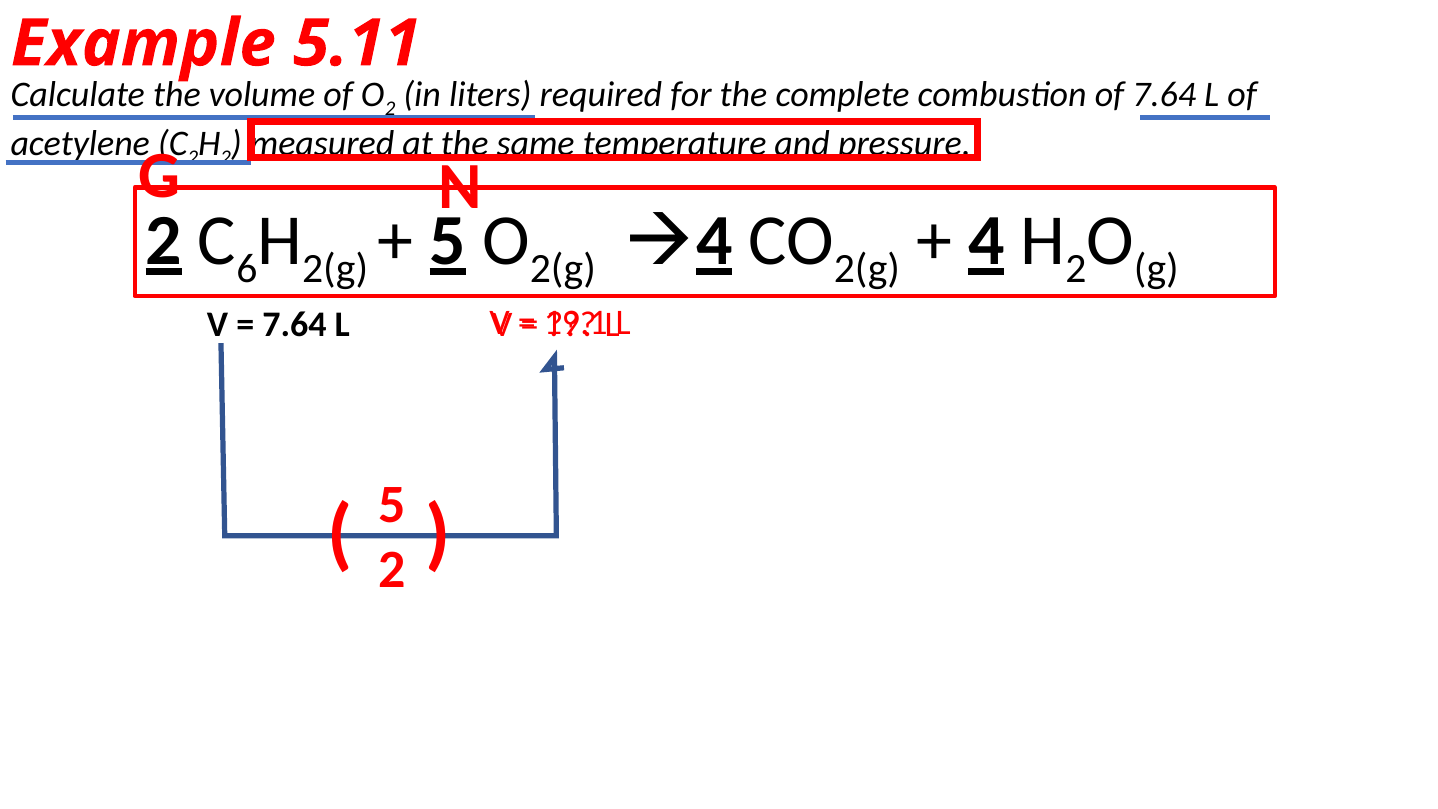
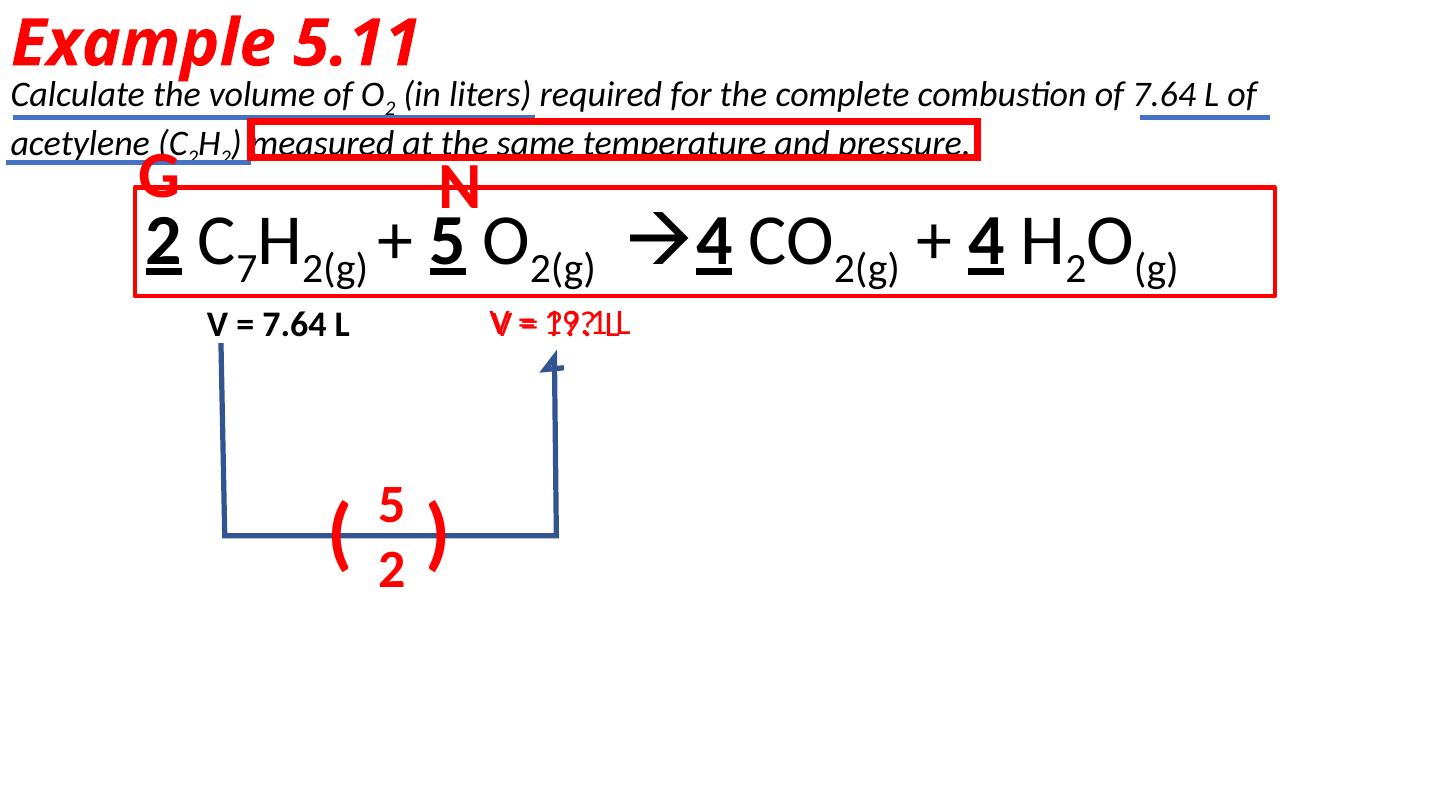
6: 6 -> 7
